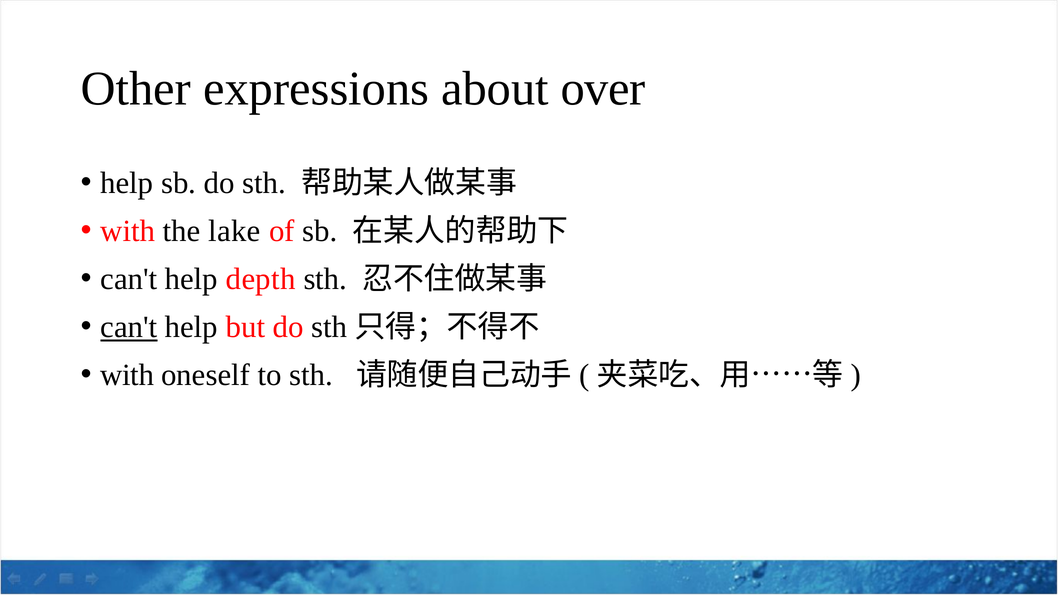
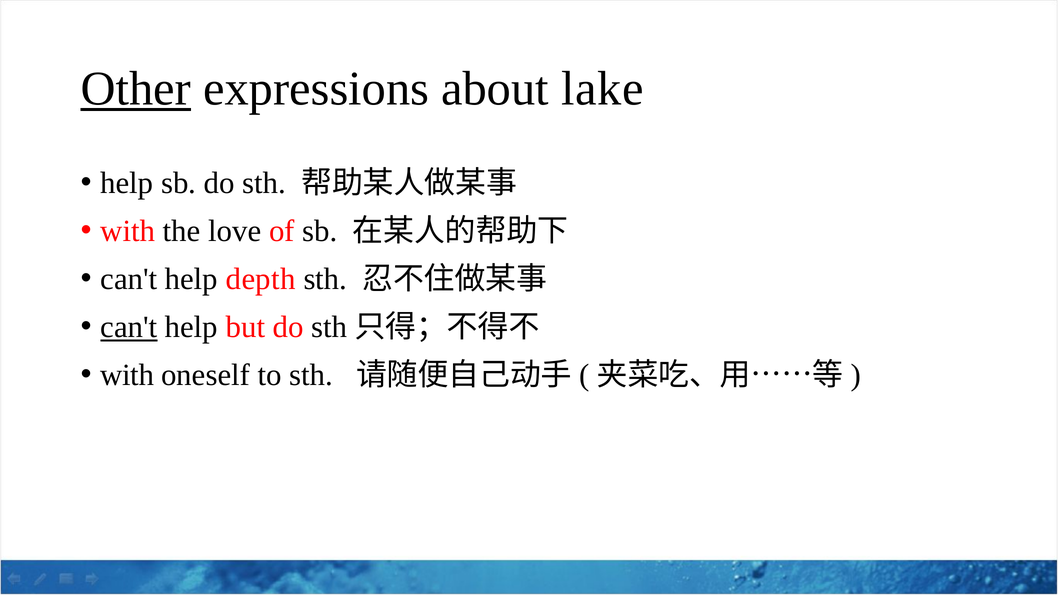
Other underline: none -> present
over: over -> lake
lake: lake -> love
